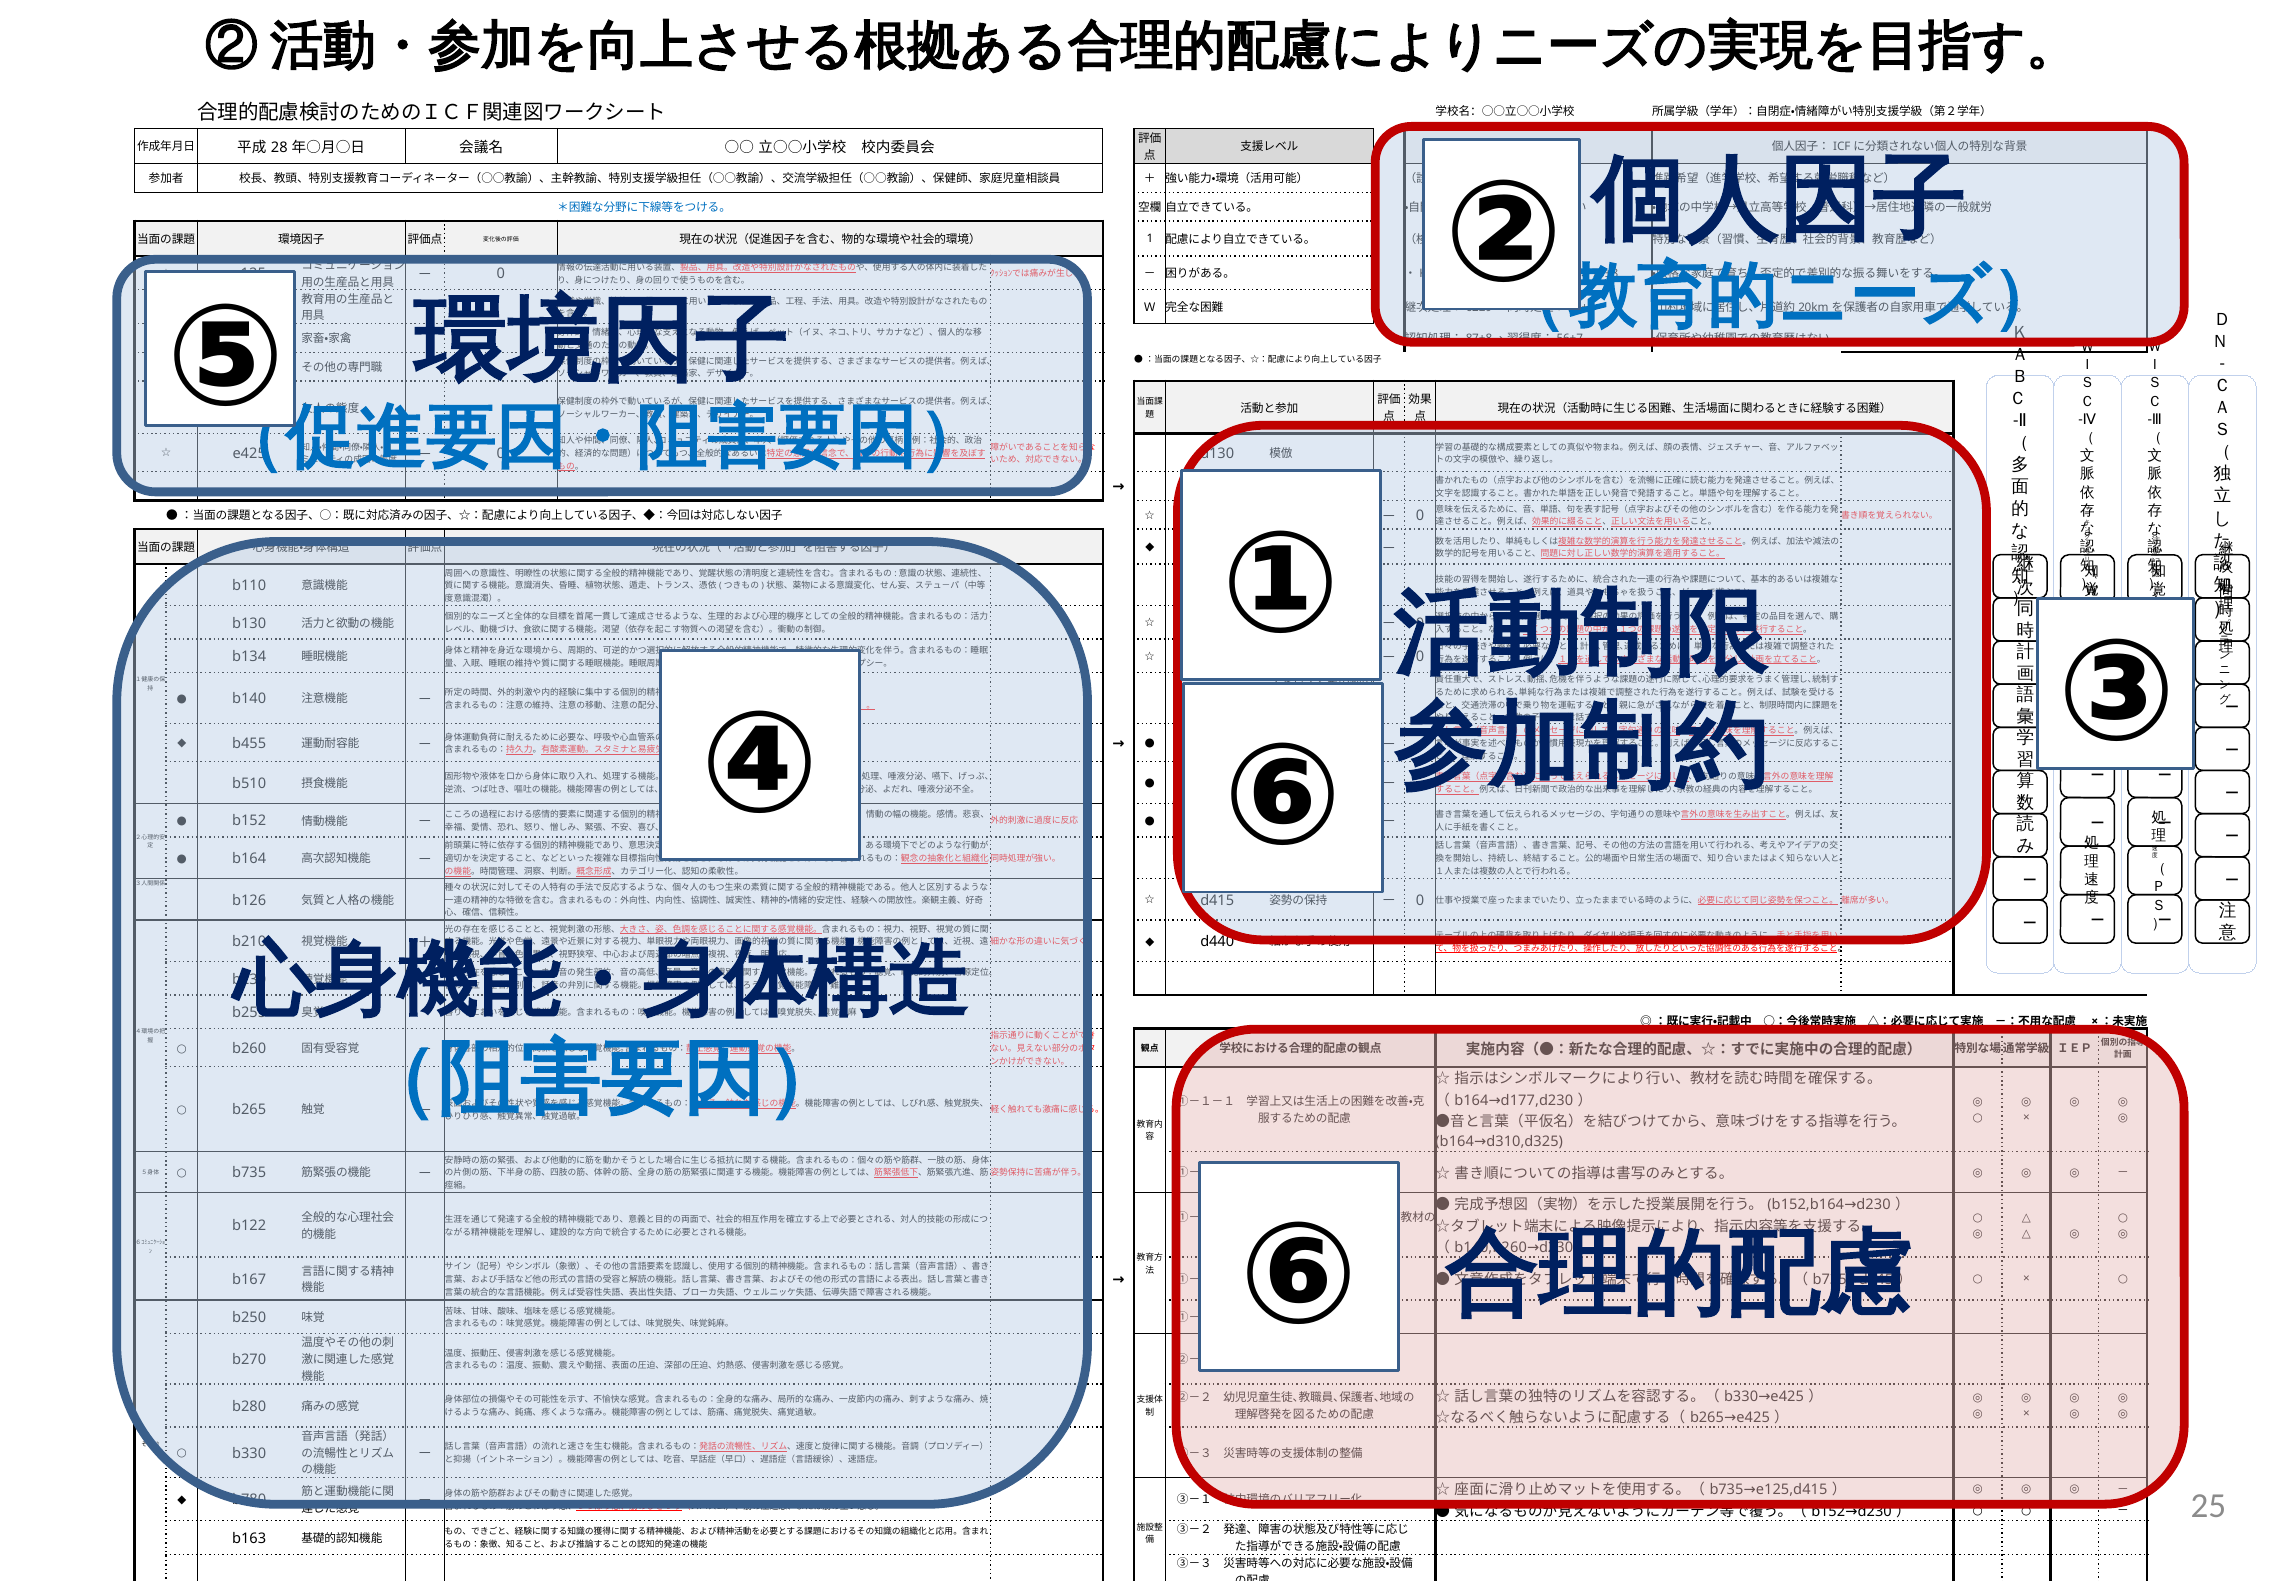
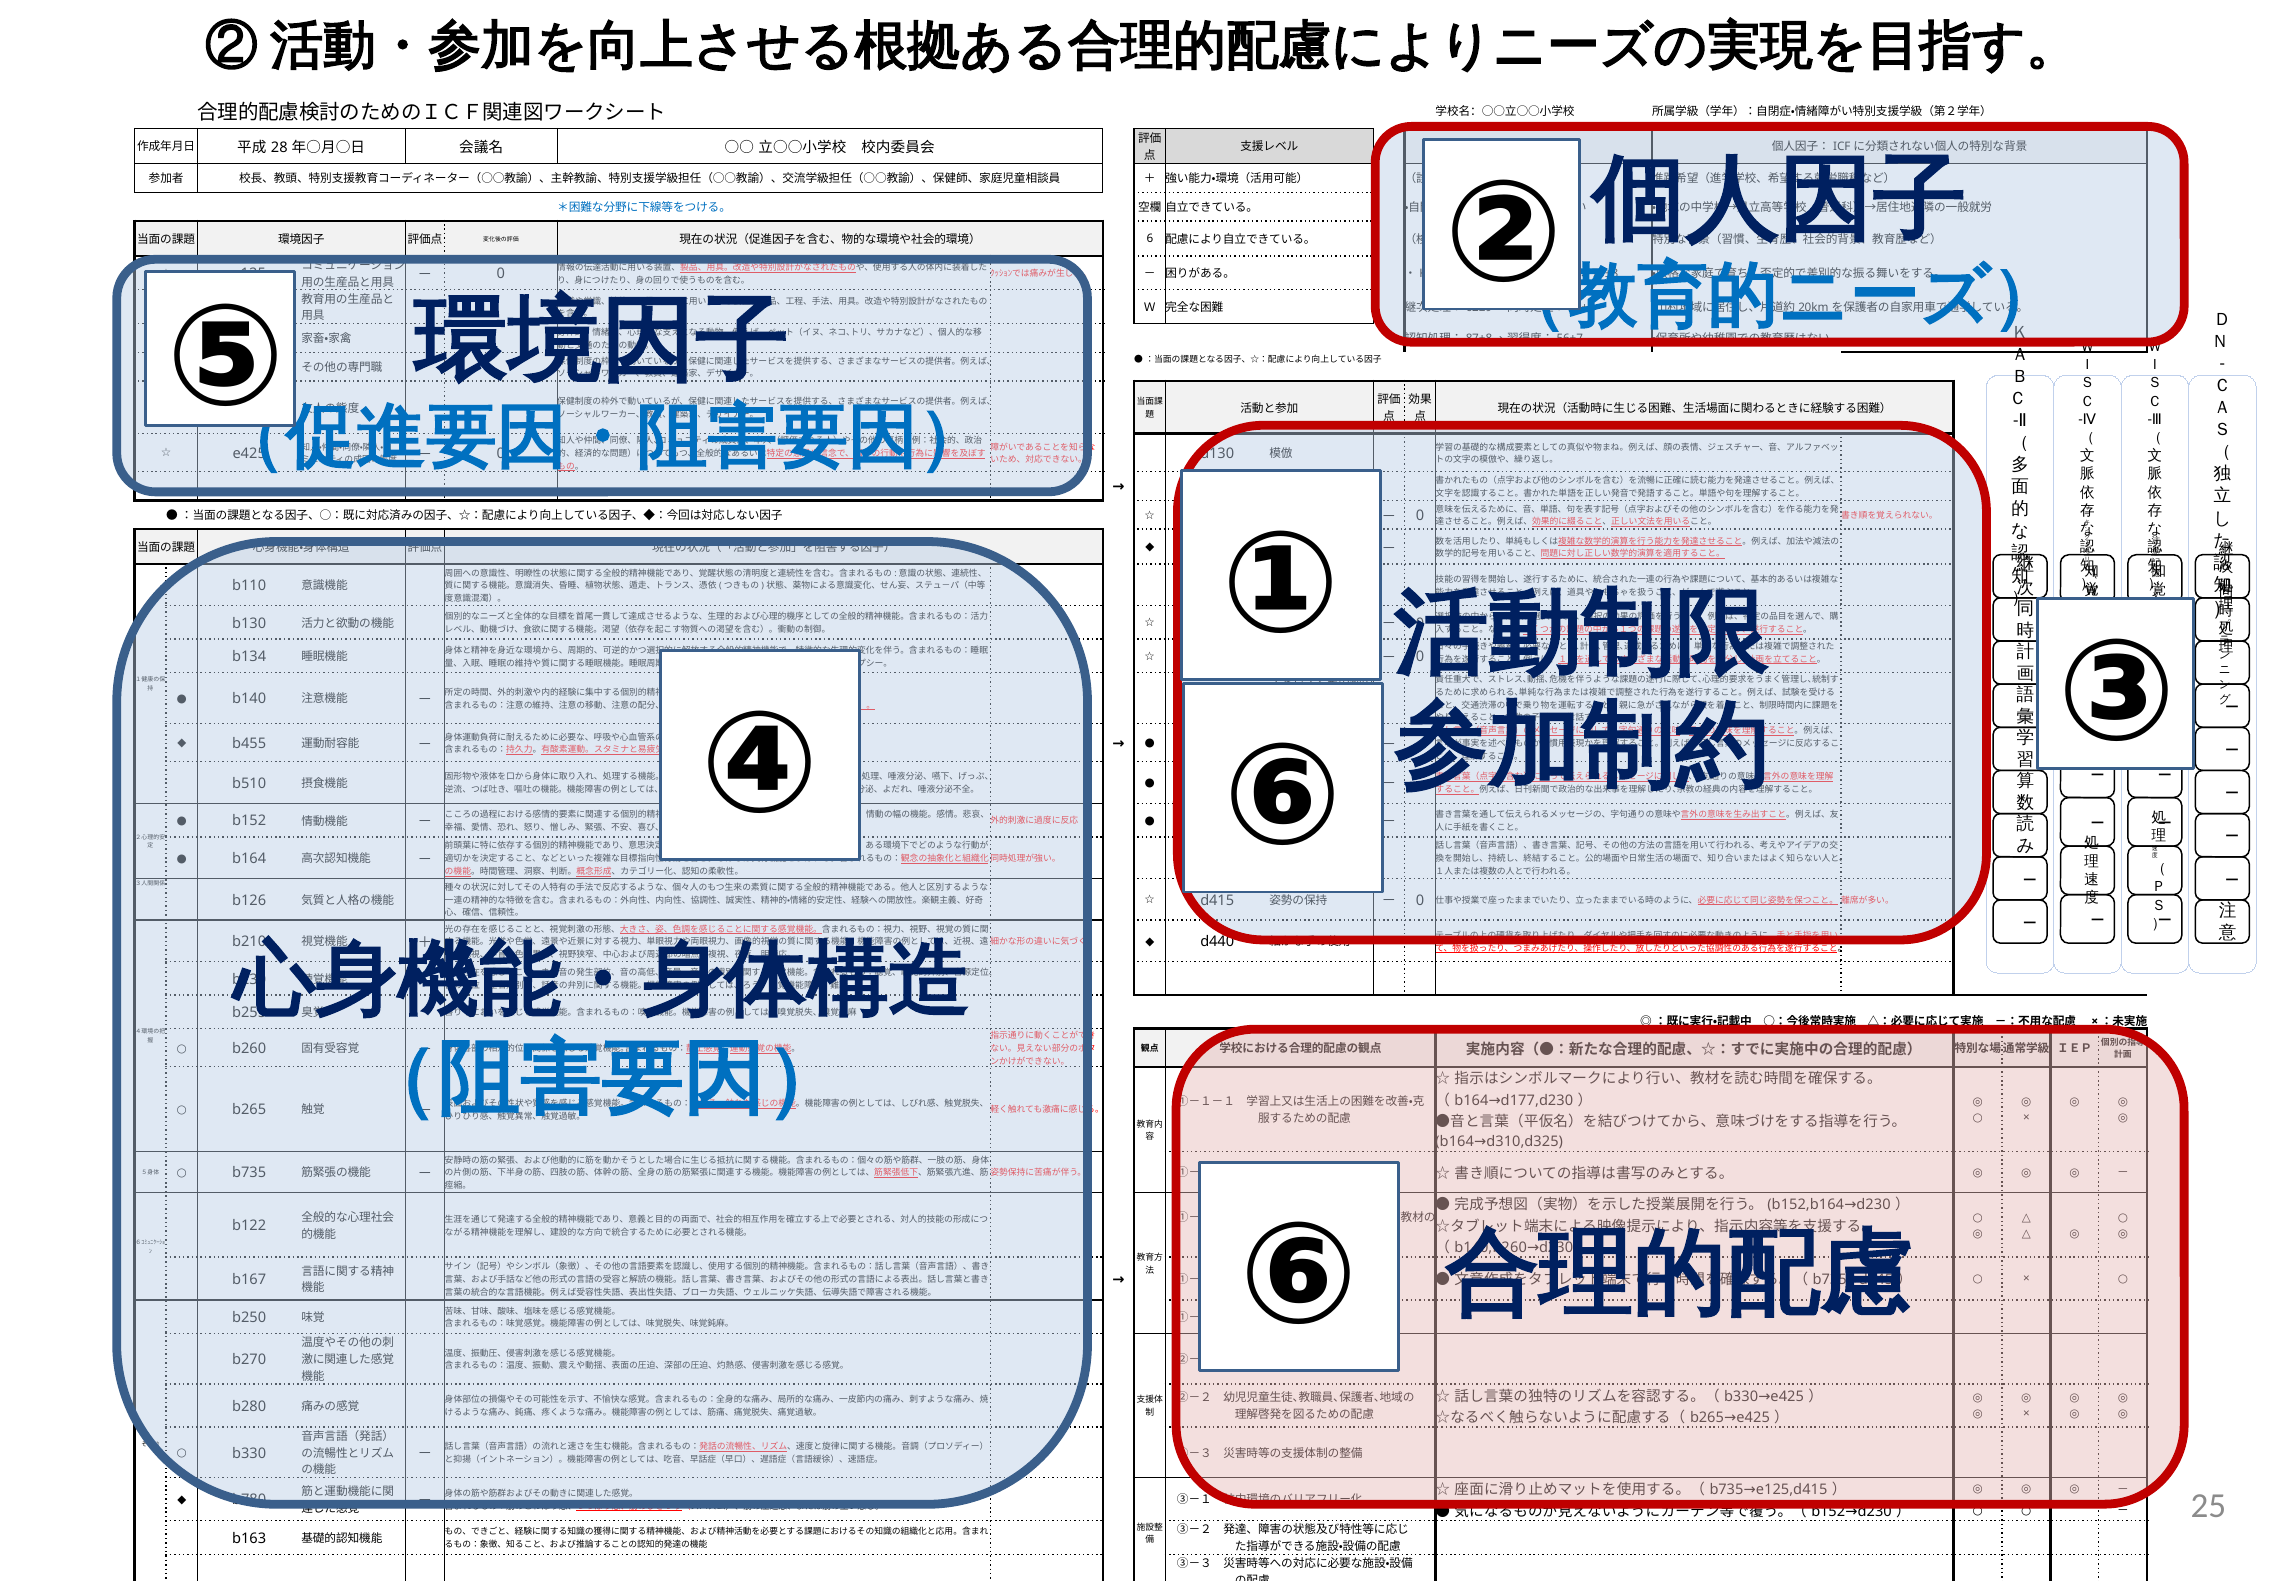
1: 1 -> 6
